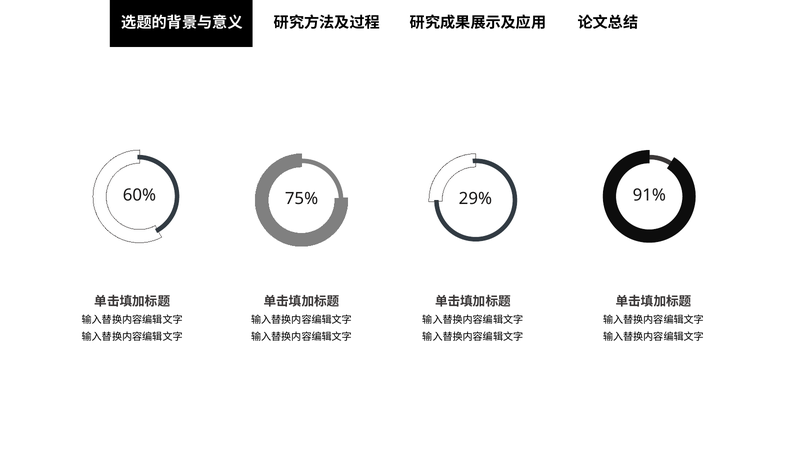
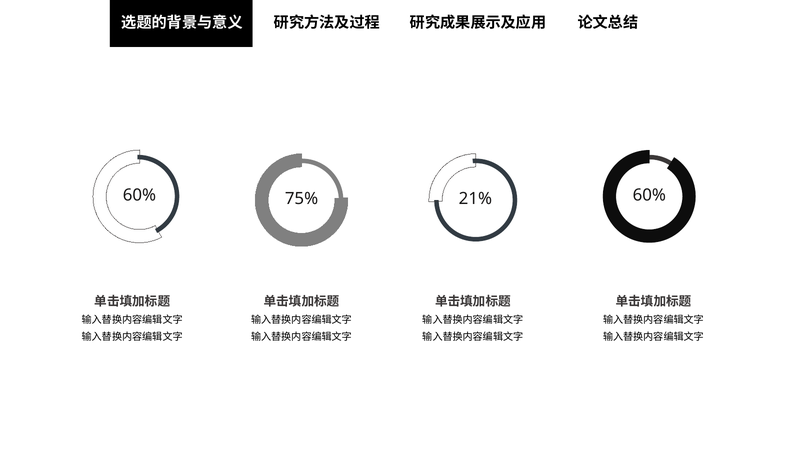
29%: 29% -> 21%
75% 91%: 91% -> 60%
